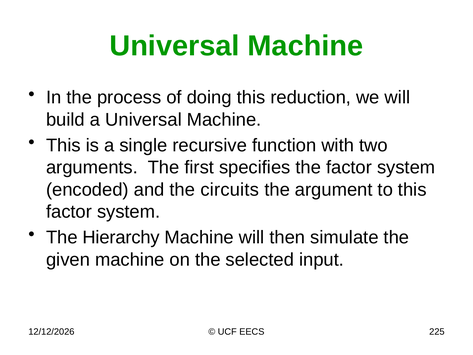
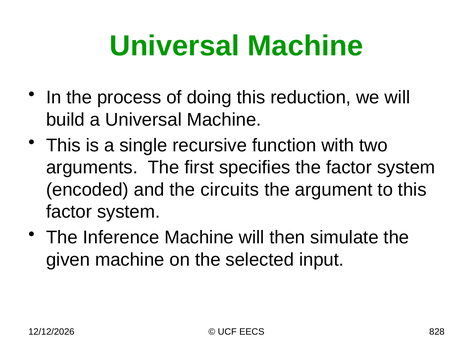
Hierarchy: Hierarchy -> Inference
225: 225 -> 828
